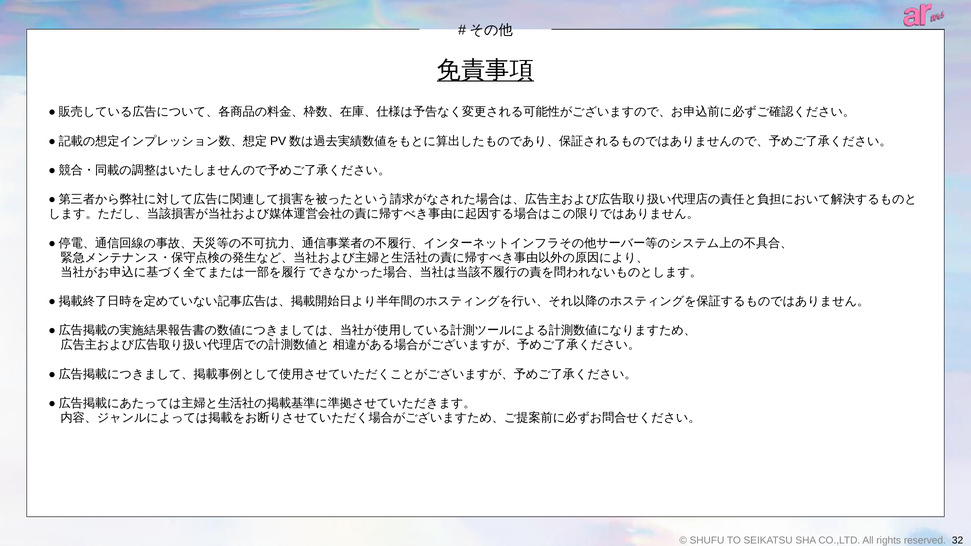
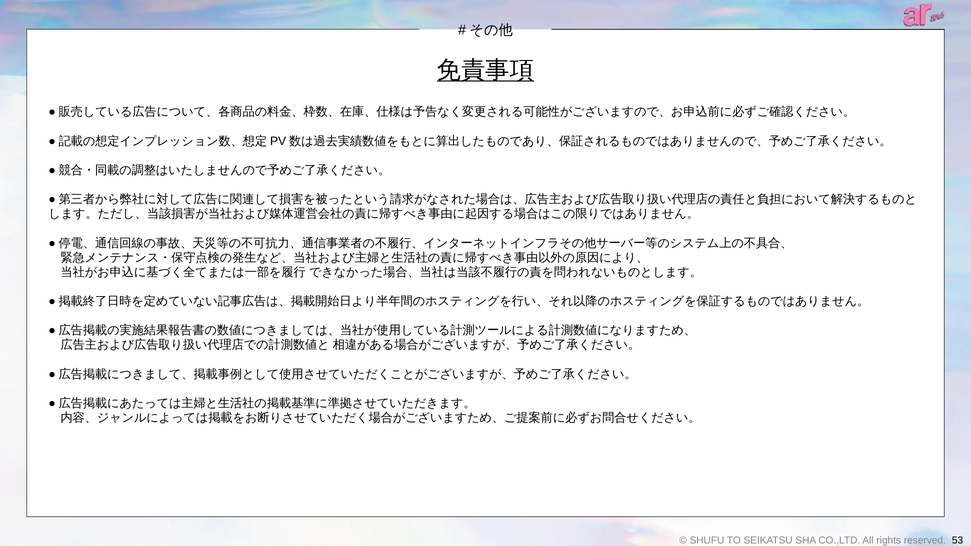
32: 32 -> 53
